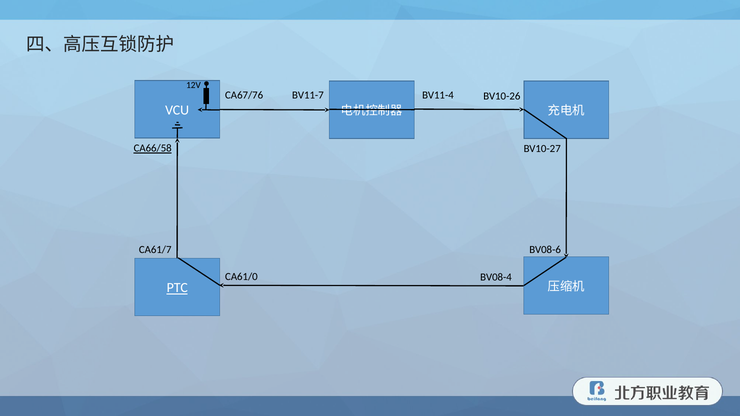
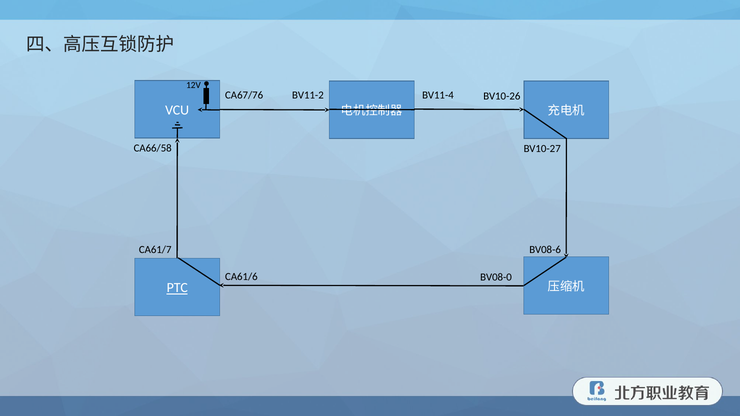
BV11-7: BV11-7 -> BV11-2
CA66/58 underline: present -> none
CA61/0: CA61/0 -> CA61/6
BV08-4: BV08-4 -> BV08-0
